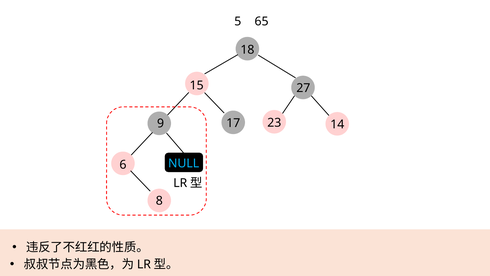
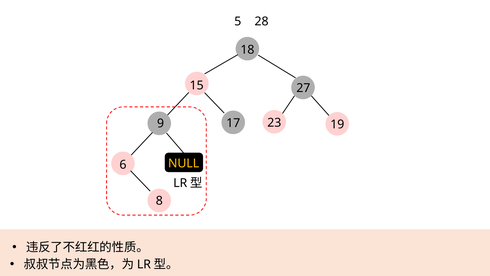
65: 65 -> 28
14: 14 -> 19
NULL colour: light blue -> yellow
